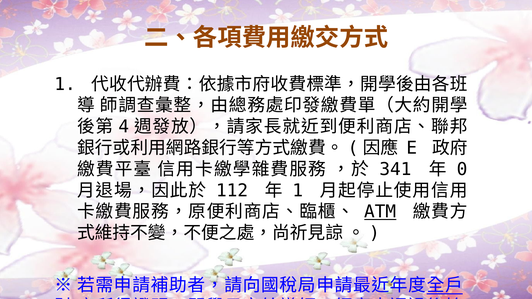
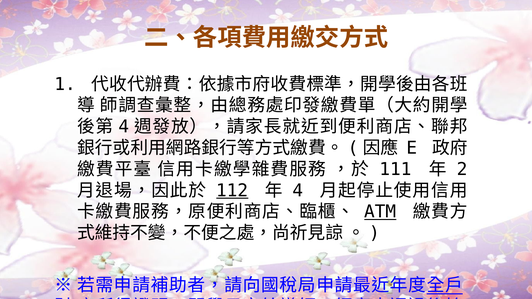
341: 341 -> 111
0: 0 -> 2
112 underline: none -> present
1 at (298, 191): 1 -> 4
